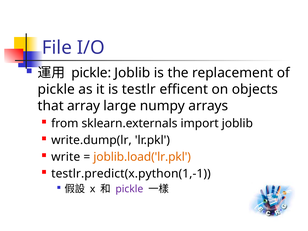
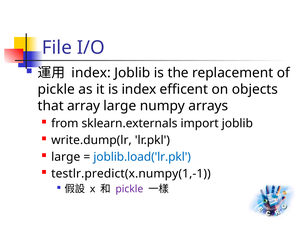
pickle at (91, 73): pickle -> index
is testlr: testlr -> index
write at (66, 157): write -> large
joblib.load('lr.pkl colour: orange -> blue
testlr.predict(x.python(1,-1: testlr.predict(x.python(1,-1 -> testlr.predict(x.numpy(1,-1
